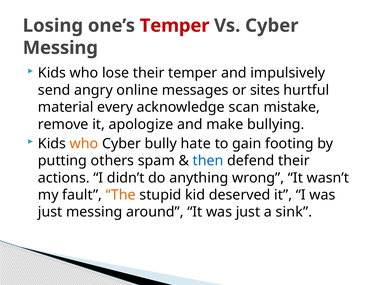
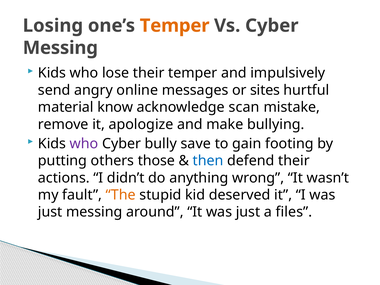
Temper at (175, 26) colour: red -> orange
every: every -> know
who at (84, 144) colour: orange -> purple
hate: hate -> save
spam: spam -> those
sink: sink -> files
